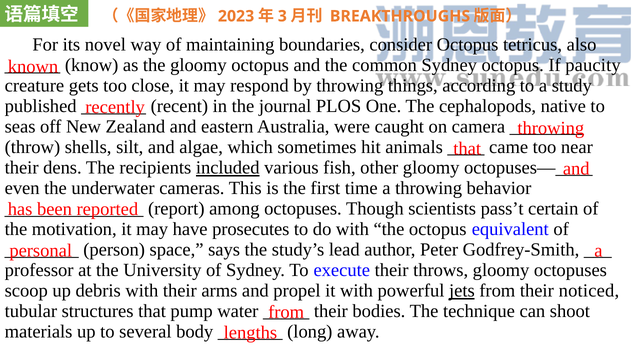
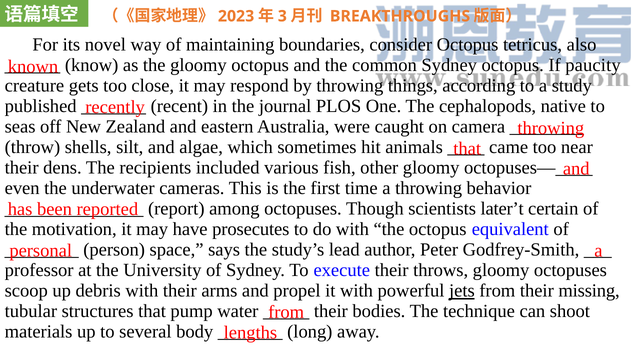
included underline: present -> none
pass’t: pass’t -> later’t
noticed: noticed -> missing
